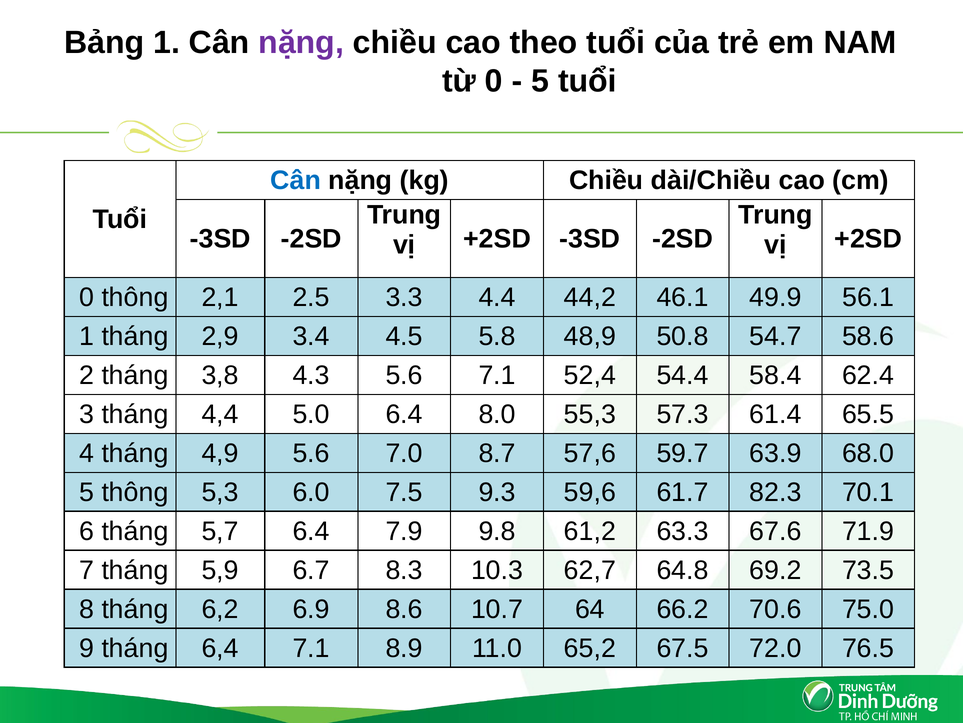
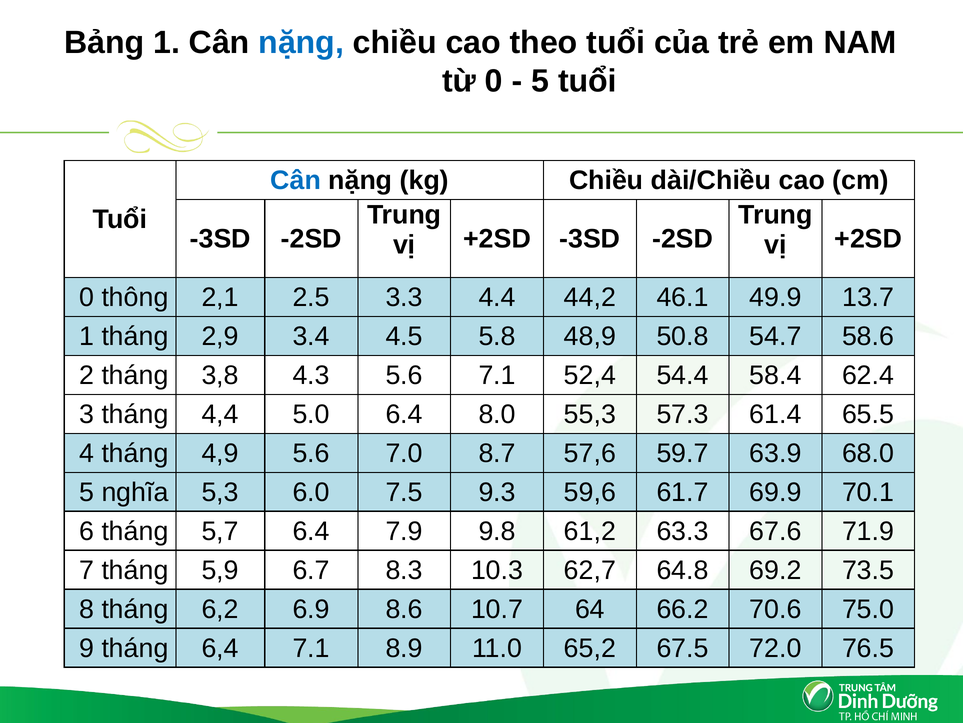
nặng at (301, 43) colour: purple -> blue
56.1: 56.1 -> 13.7
5 thông: thông -> nghĩa
82.3: 82.3 -> 69.9
